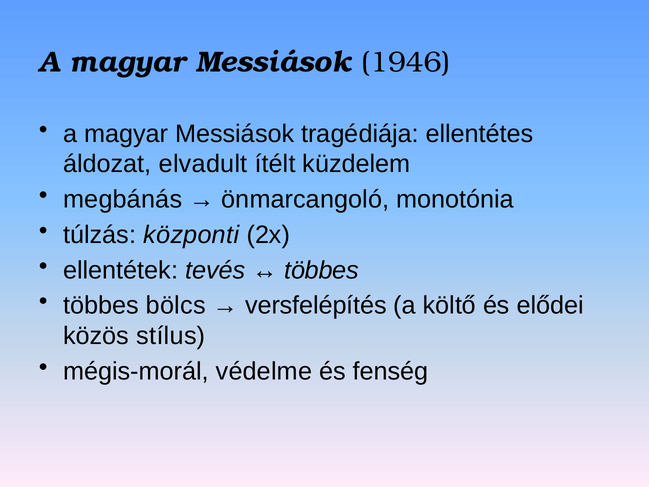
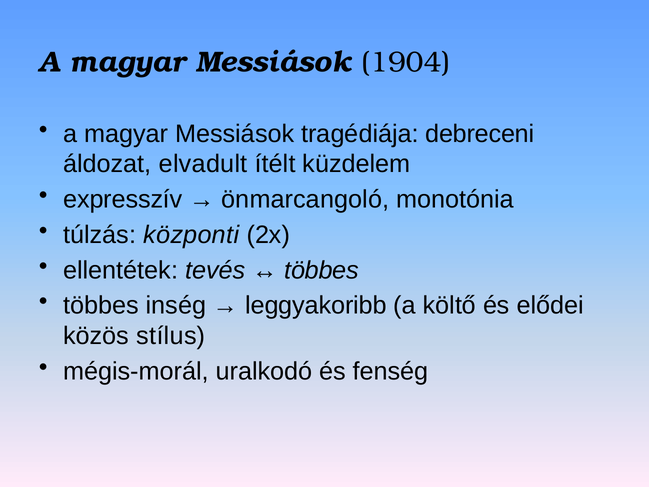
1946: 1946 -> 1904
ellentétes: ellentétes -> debreceni
megbánás: megbánás -> expresszív
bölcs: bölcs -> inség
versfelépítés: versfelépítés -> leggyakoribb
védelme: védelme -> uralkodó
